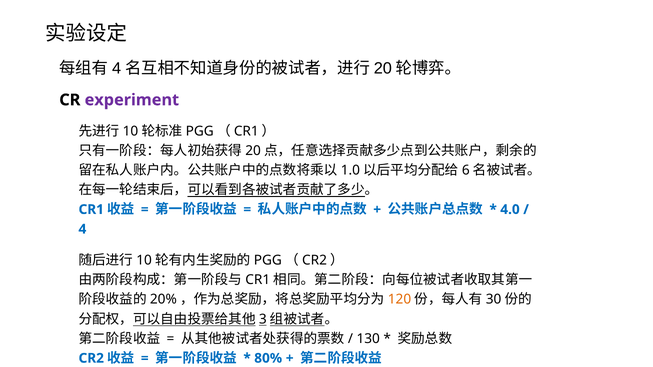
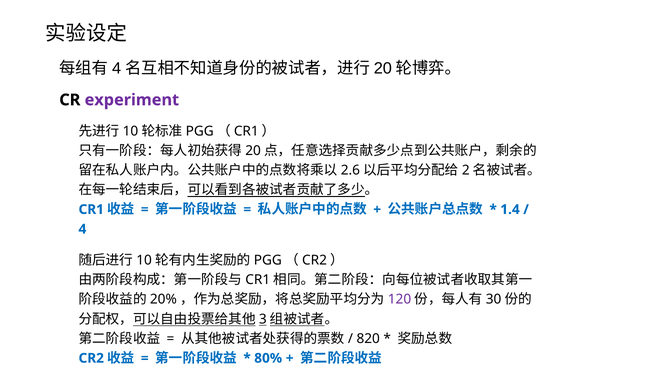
1.0: 1.0 -> 2.6
6: 6 -> 2
4.0: 4.0 -> 1.4
120 colour: orange -> purple
130: 130 -> 820
